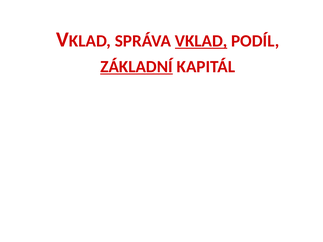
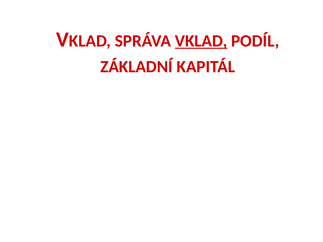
ZÁKLADNÍ underline: present -> none
